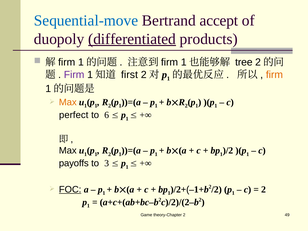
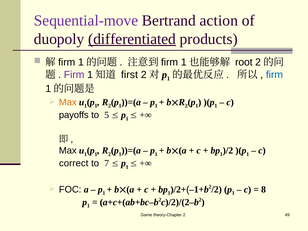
Sequential-move colour: blue -> purple
accept: accept -> action
tree: tree -> root
firm at (274, 75) colour: orange -> blue
perfect: perfect -> payoffs
6: 6 -> 5
payoffs: payoffs -> correct
3: 3 -> 7
FOC underline: present -> none
2 at (263, 189): 2 -> 8
